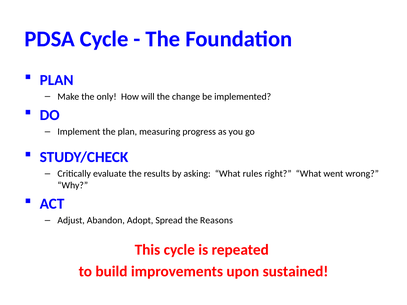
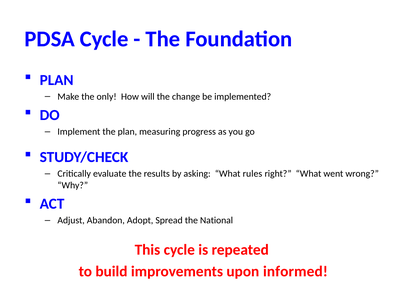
Reasons: Reasons -> National
sustained: sustained -> informed
